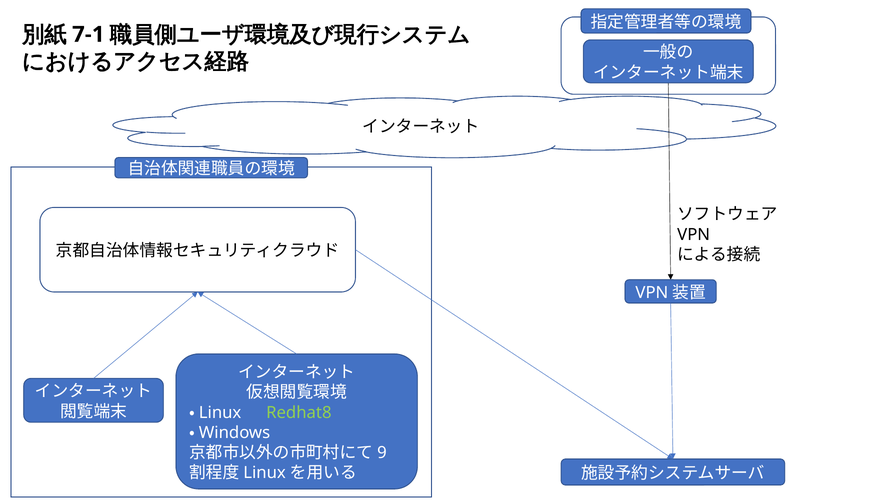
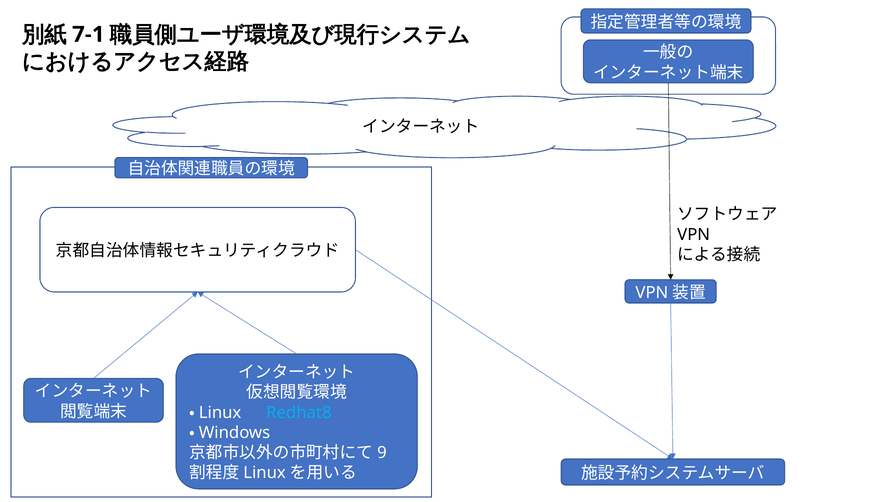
Redhat8 colour: light green -> light blue
